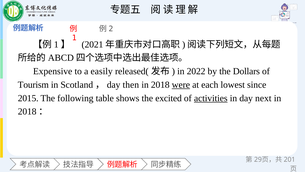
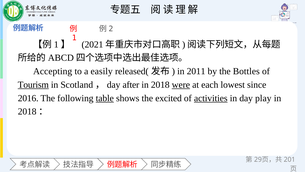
Expensive: Expensive -> Accepting
2022: 2022 -> 2011
Dollars: Dollars -> Bottles
Tourism underline: none -> present
then: then -> after
2015: 2015 -> 2016
table underline: none -> present
next: next -> play
